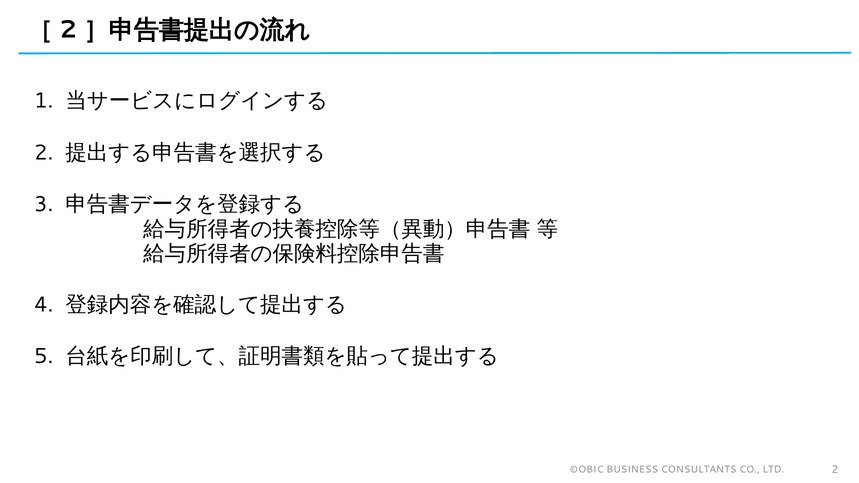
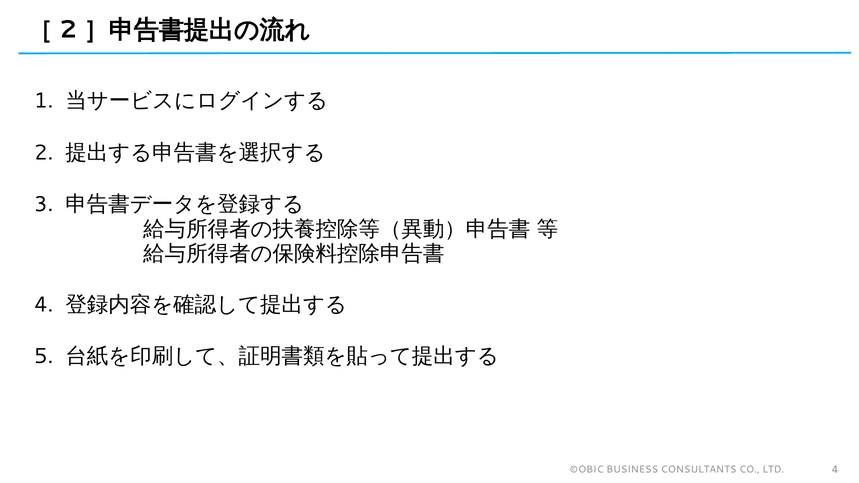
LTD 2: 2 -> 4
